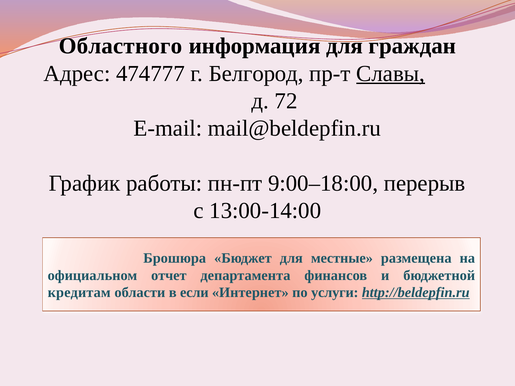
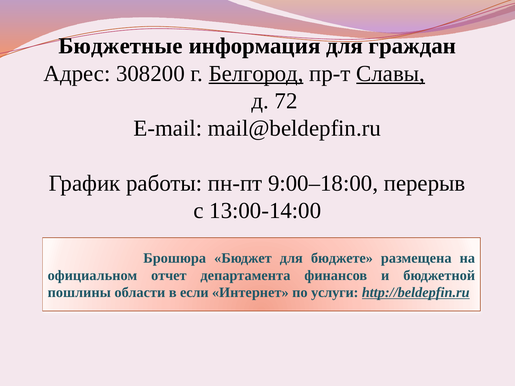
Областного: Областного -> Бюджетные
474777: 474777 -> 308200
Белгород underline: none -> present
местные: местные -> бюджете
кредитам: кредитам -> пошлины
